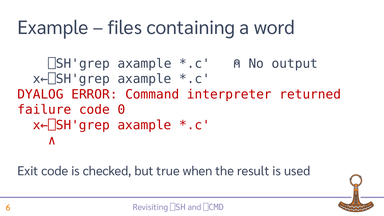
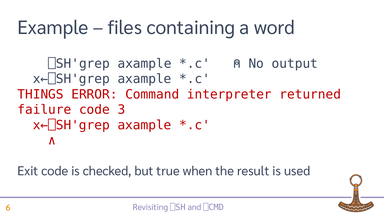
DYALOG: DYALOG -> THINGS
0: 0 -> 3
